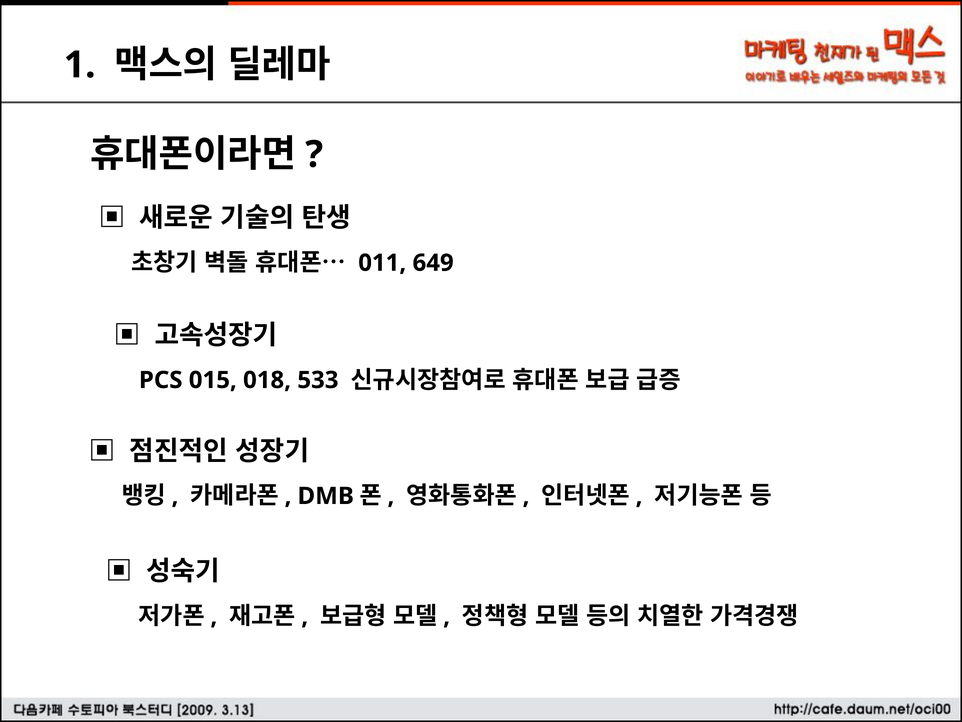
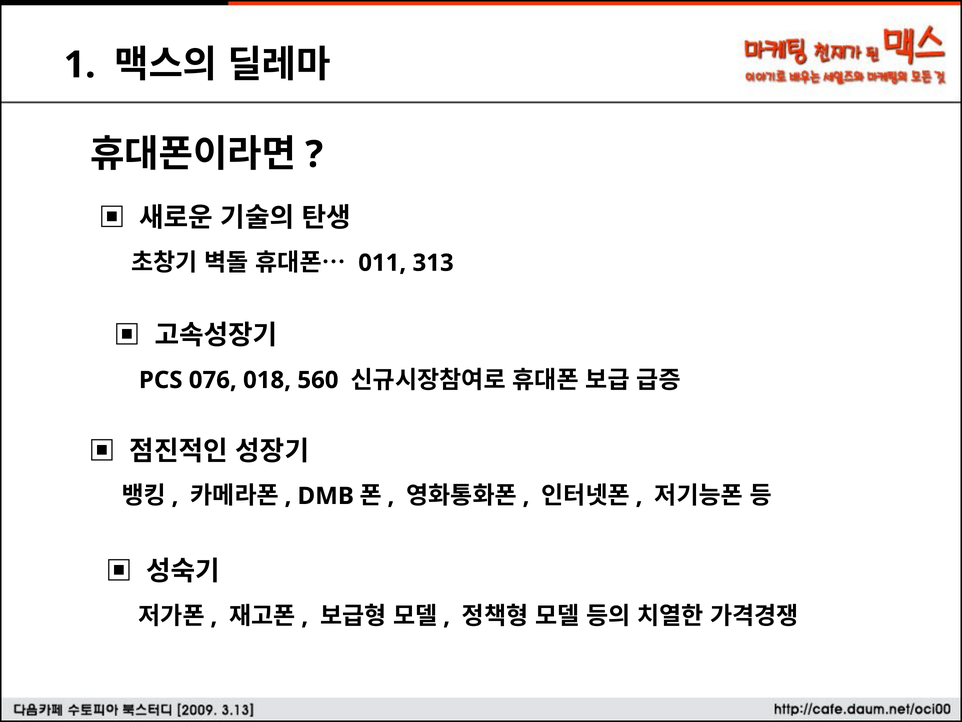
649: 649 -> 313
015: 015 -> 076
533: 533 -> 560
